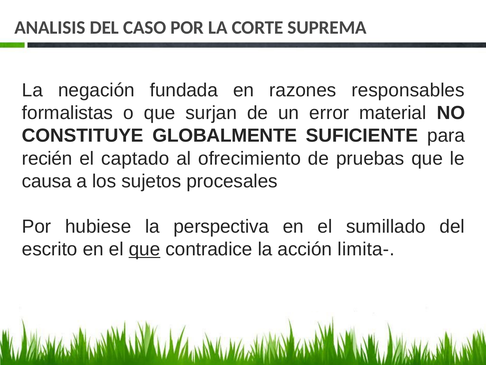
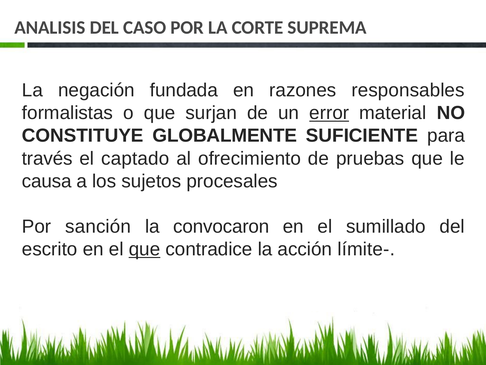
error underline: none -> present
recién: recién -> través
hubiese: hubiese -> sanción
perspectiva: perspectiva -> convocaron
limita-: limita- -> límite-
